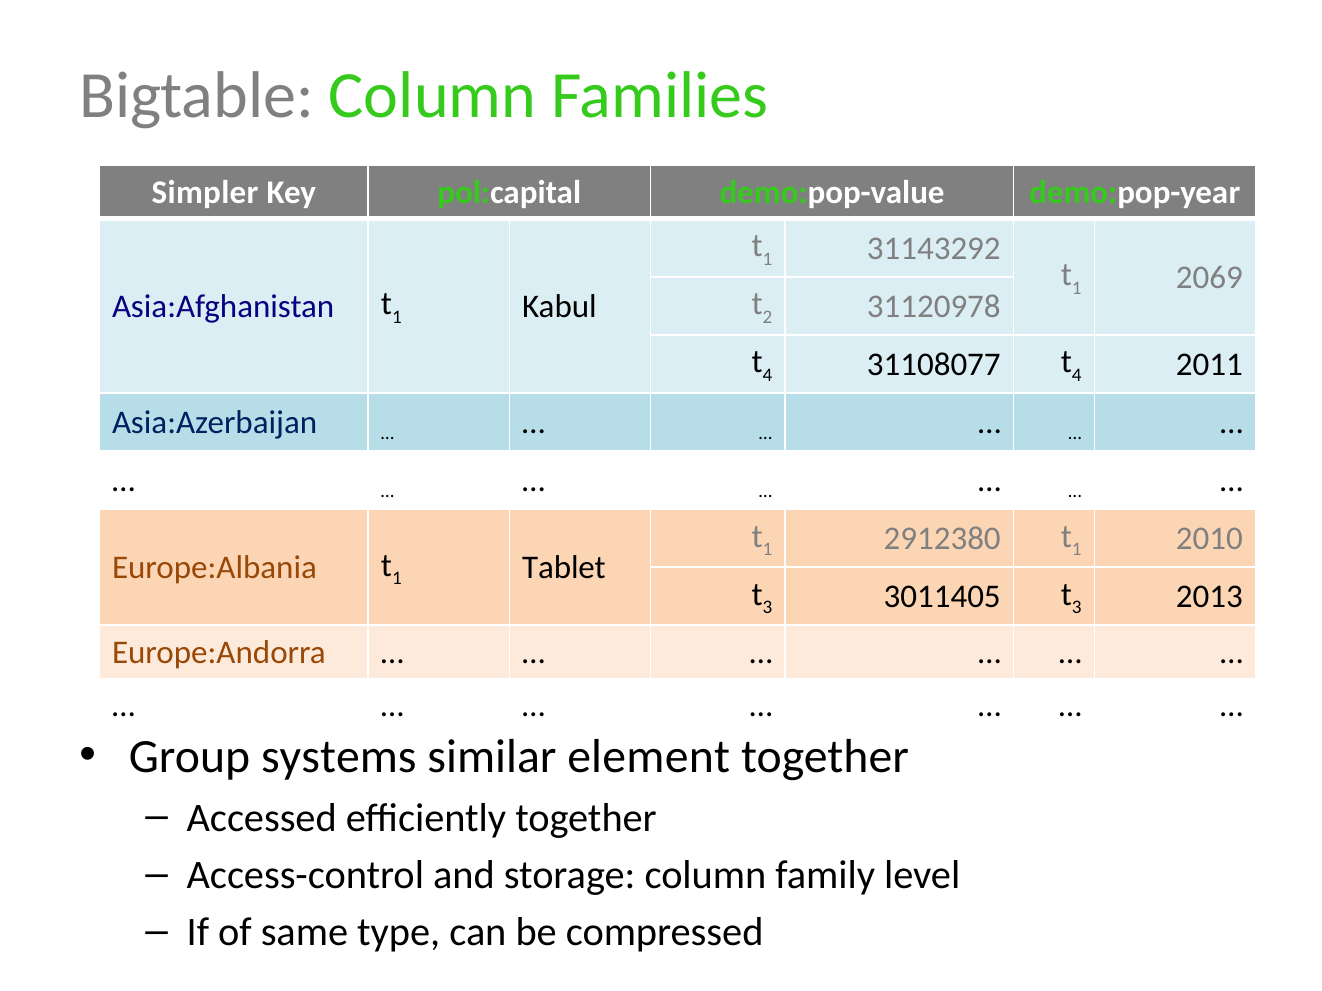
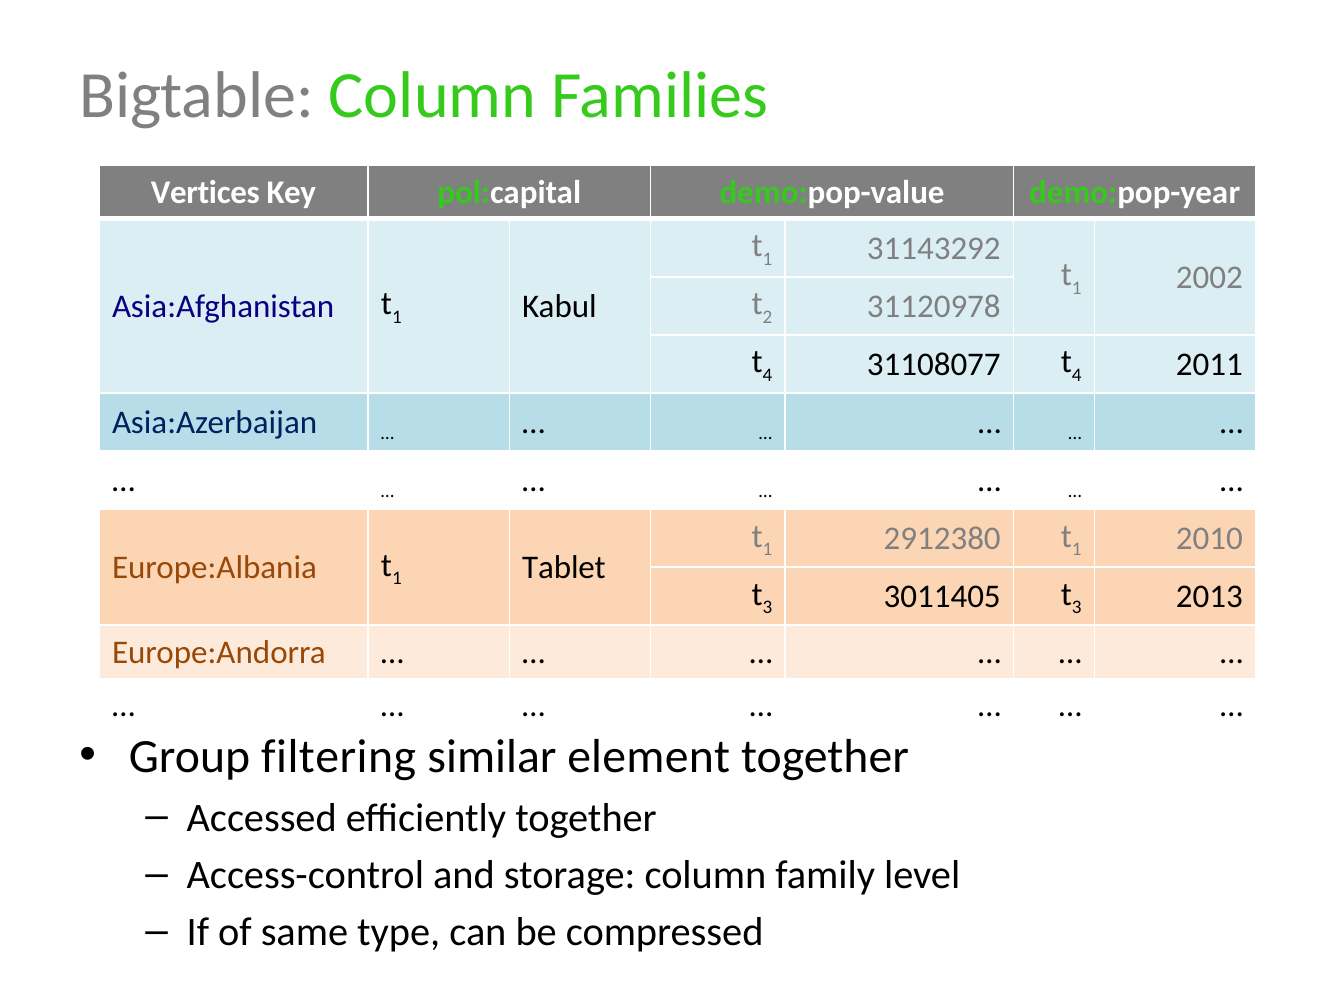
Simpler: Simpler -> Vertices
2069: 2069 -> 2002
systems: systems -> filtering
